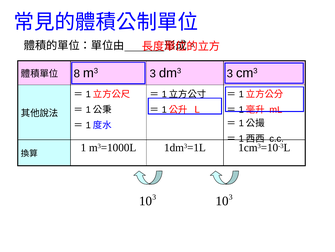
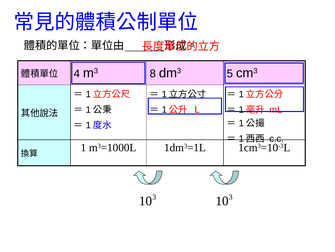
8: 8 -> 4
m3 3: 3 -> 8
dm3 3: 3 -> 5
